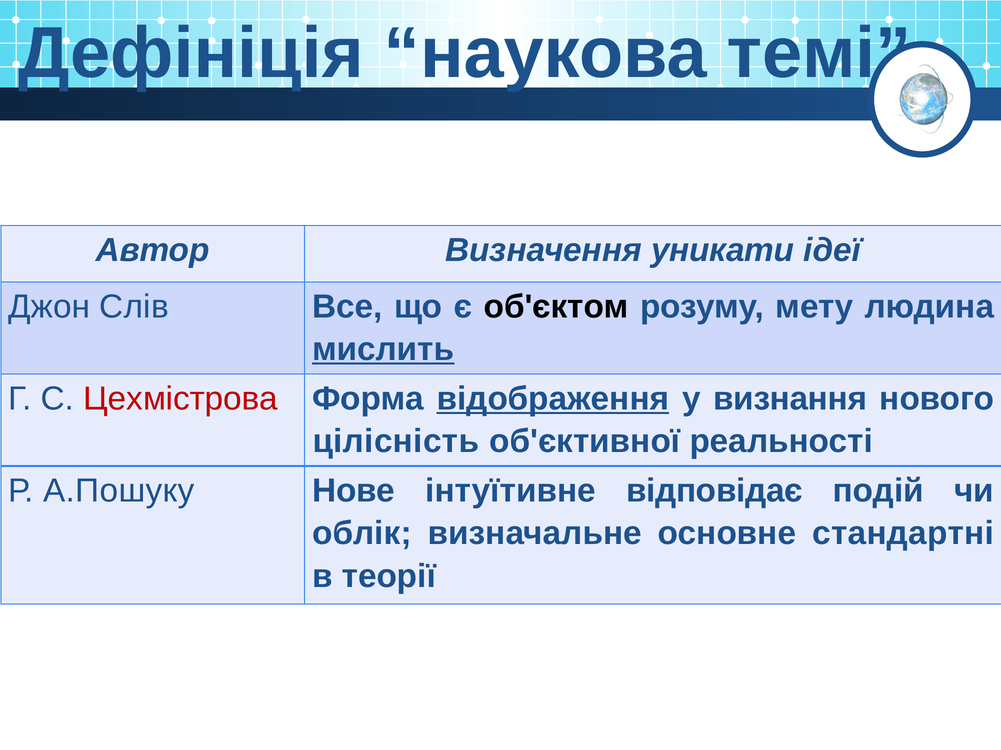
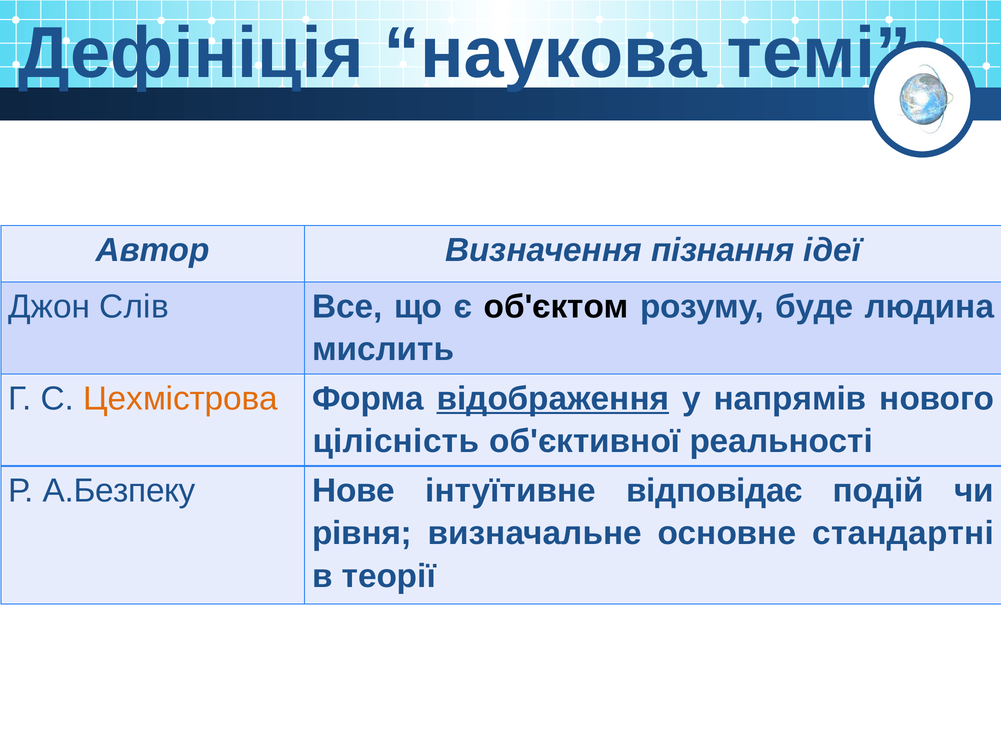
уникати: уникати -> пізнання
мету: мету -> буде
мислить underline: present -> none
Цехмістрова colour: red -> orange
визнання: визнання -> напрямів
А.Пошуку: А.Пошуку -> А.Безпеку
облік: облік -> рівня
